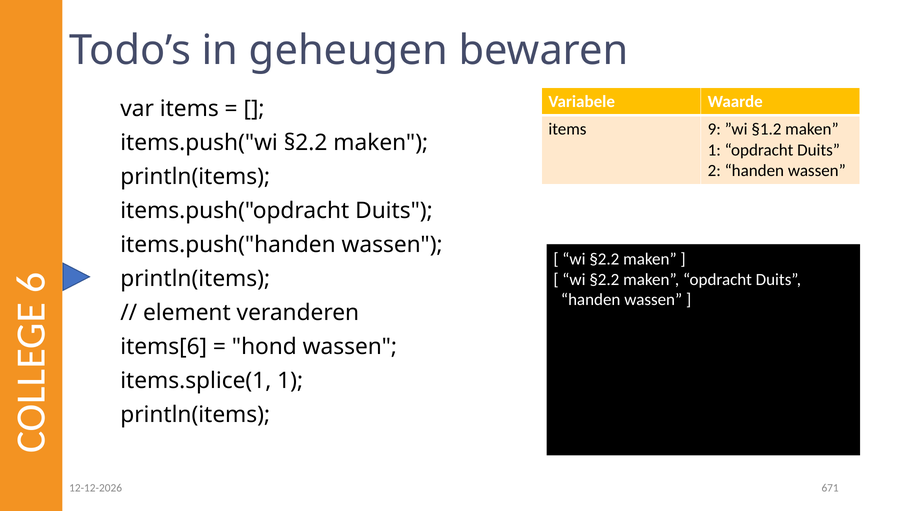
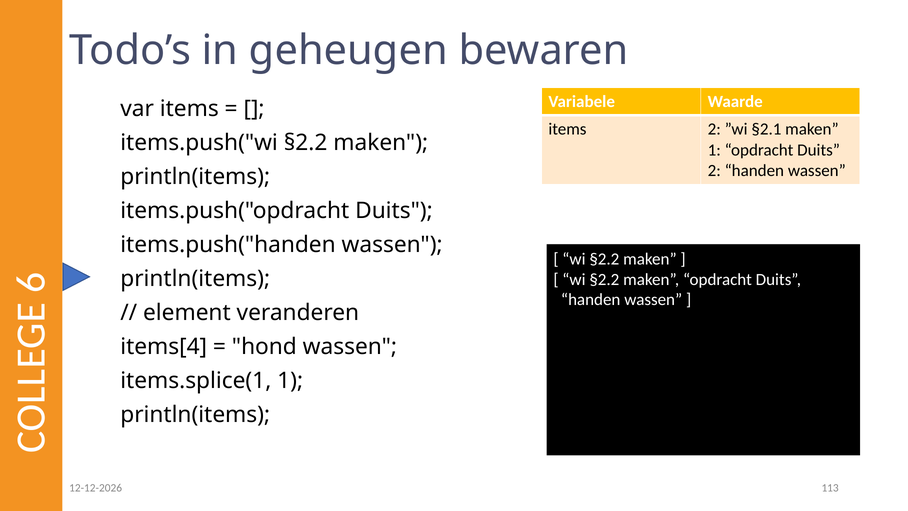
items 9: 9 -> 2
§1.2: §1.2 -> §2.1
items[6: items[6 -> items[4
671: 671 -> 113
